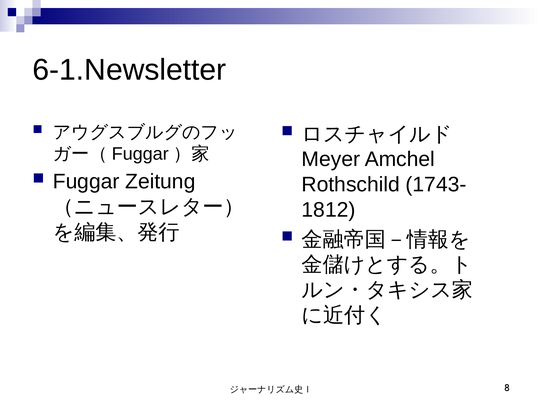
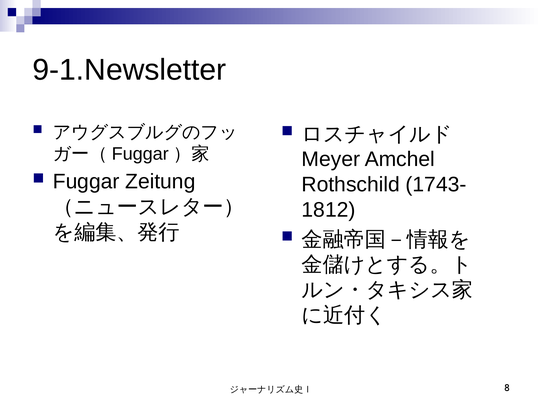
6-1.Newsletter: 6-1.Newsletter -> 9-1.Newsletter
